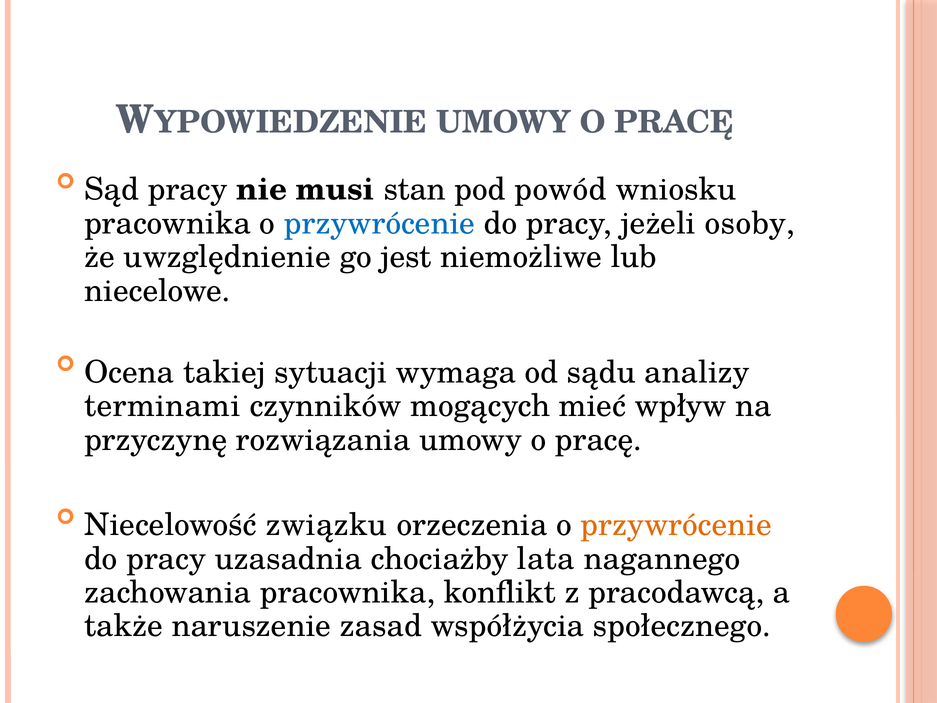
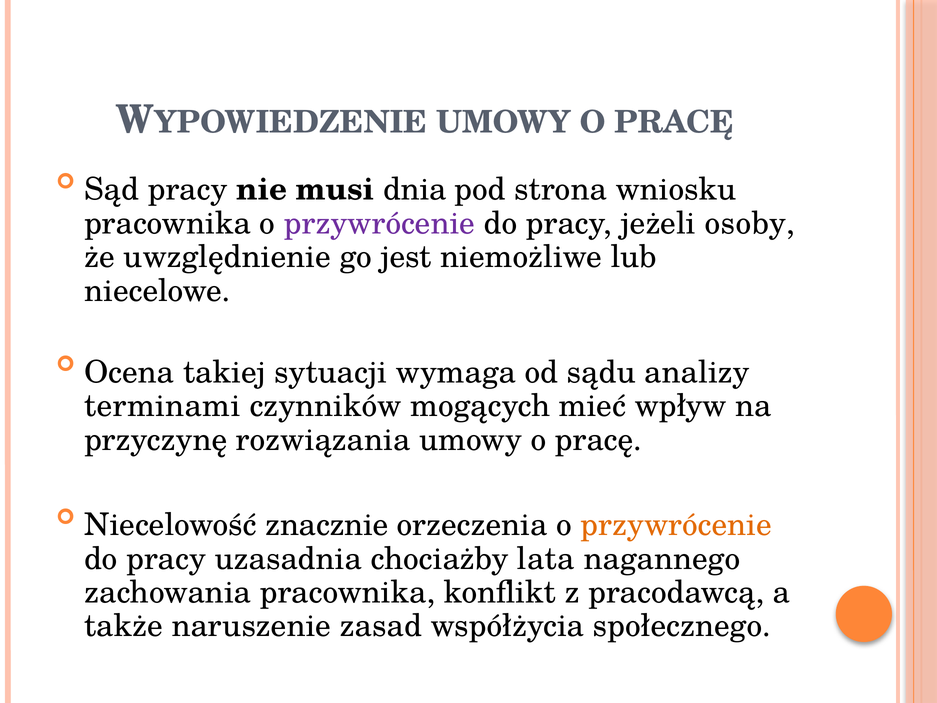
stan: stan -> dnia
powód: powód -> strona
przywrócenie at (379, 223) colour: blue -> purple
związku: związku -> znacznie
